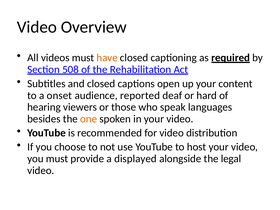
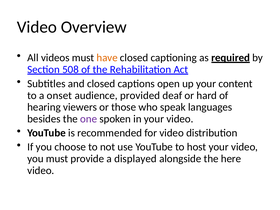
reported: reported -> provided
one colour: orange -> purple
legal: legal -> here
